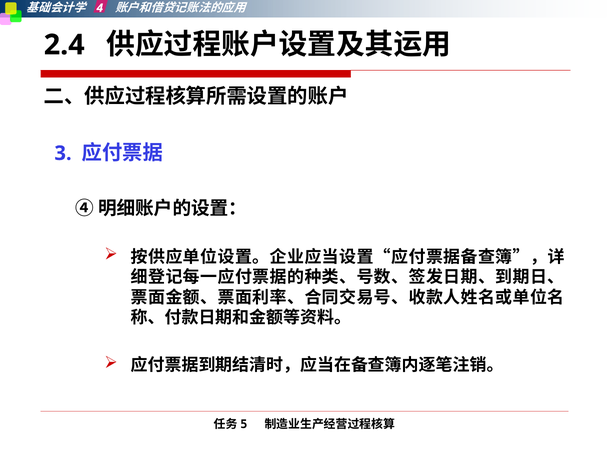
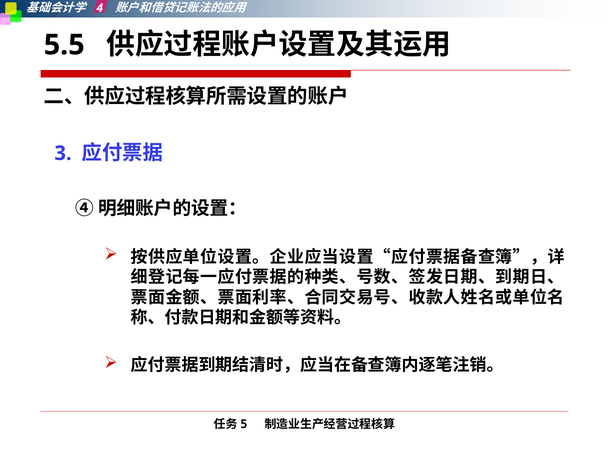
2.4: 2.4 -> 5.5
